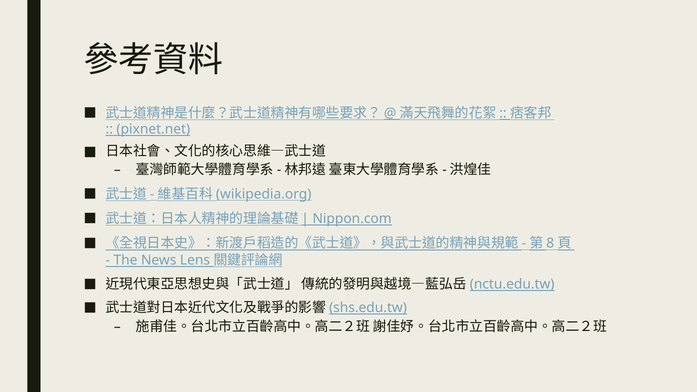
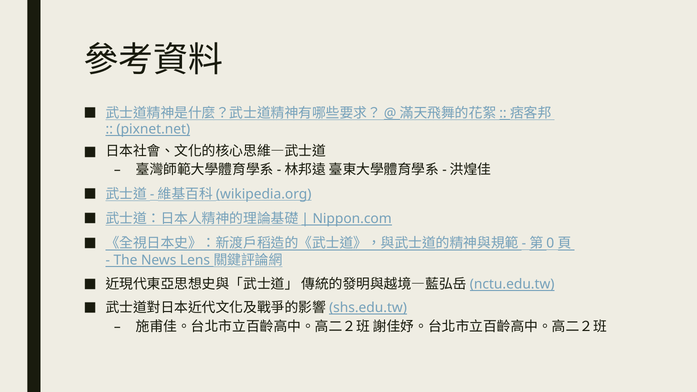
8: 8 -> 0
